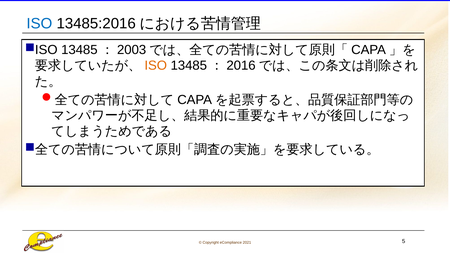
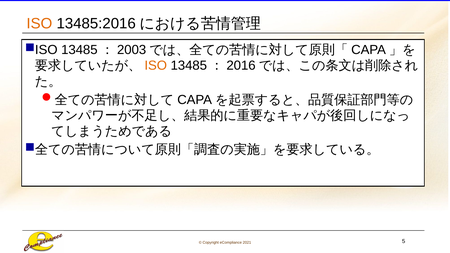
ISO at (39, 24) colour: blue -> orange
